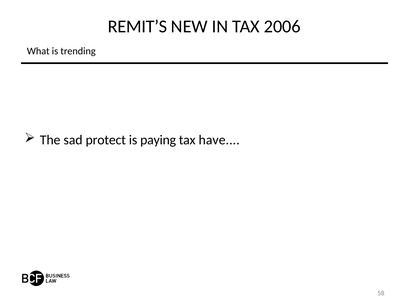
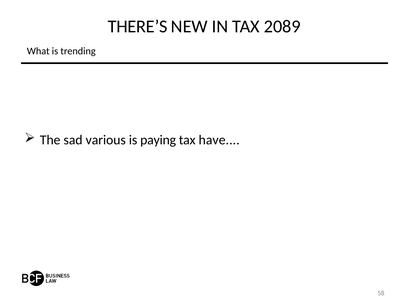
REMIT’S: REMIT’S -> THERE’S
2006: 2006 -> 2089
protect: protect -> various
